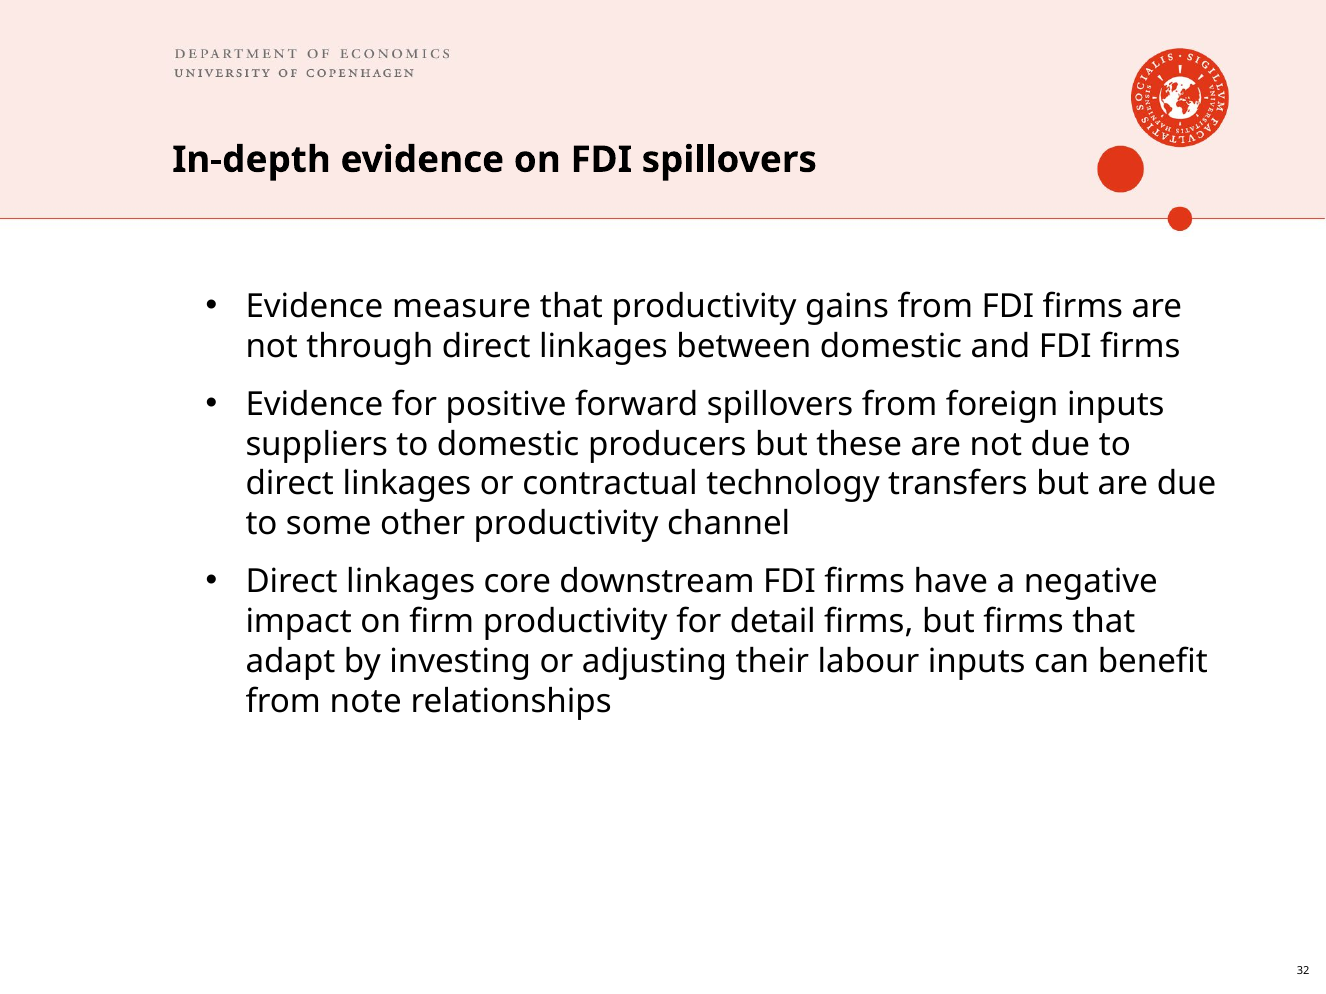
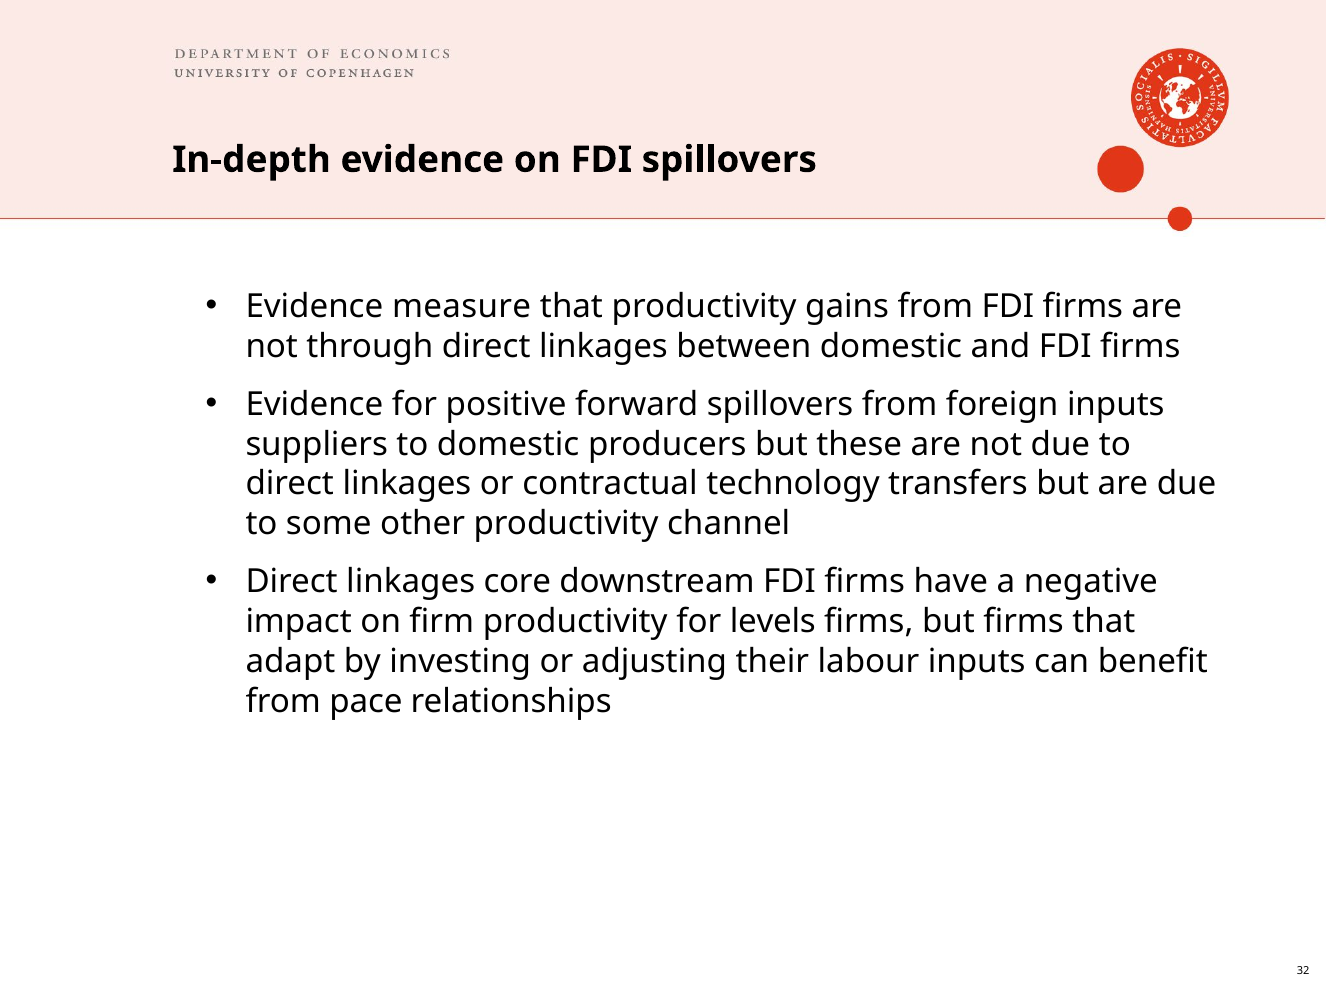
detail: detail -> levels
note: note -> pace
